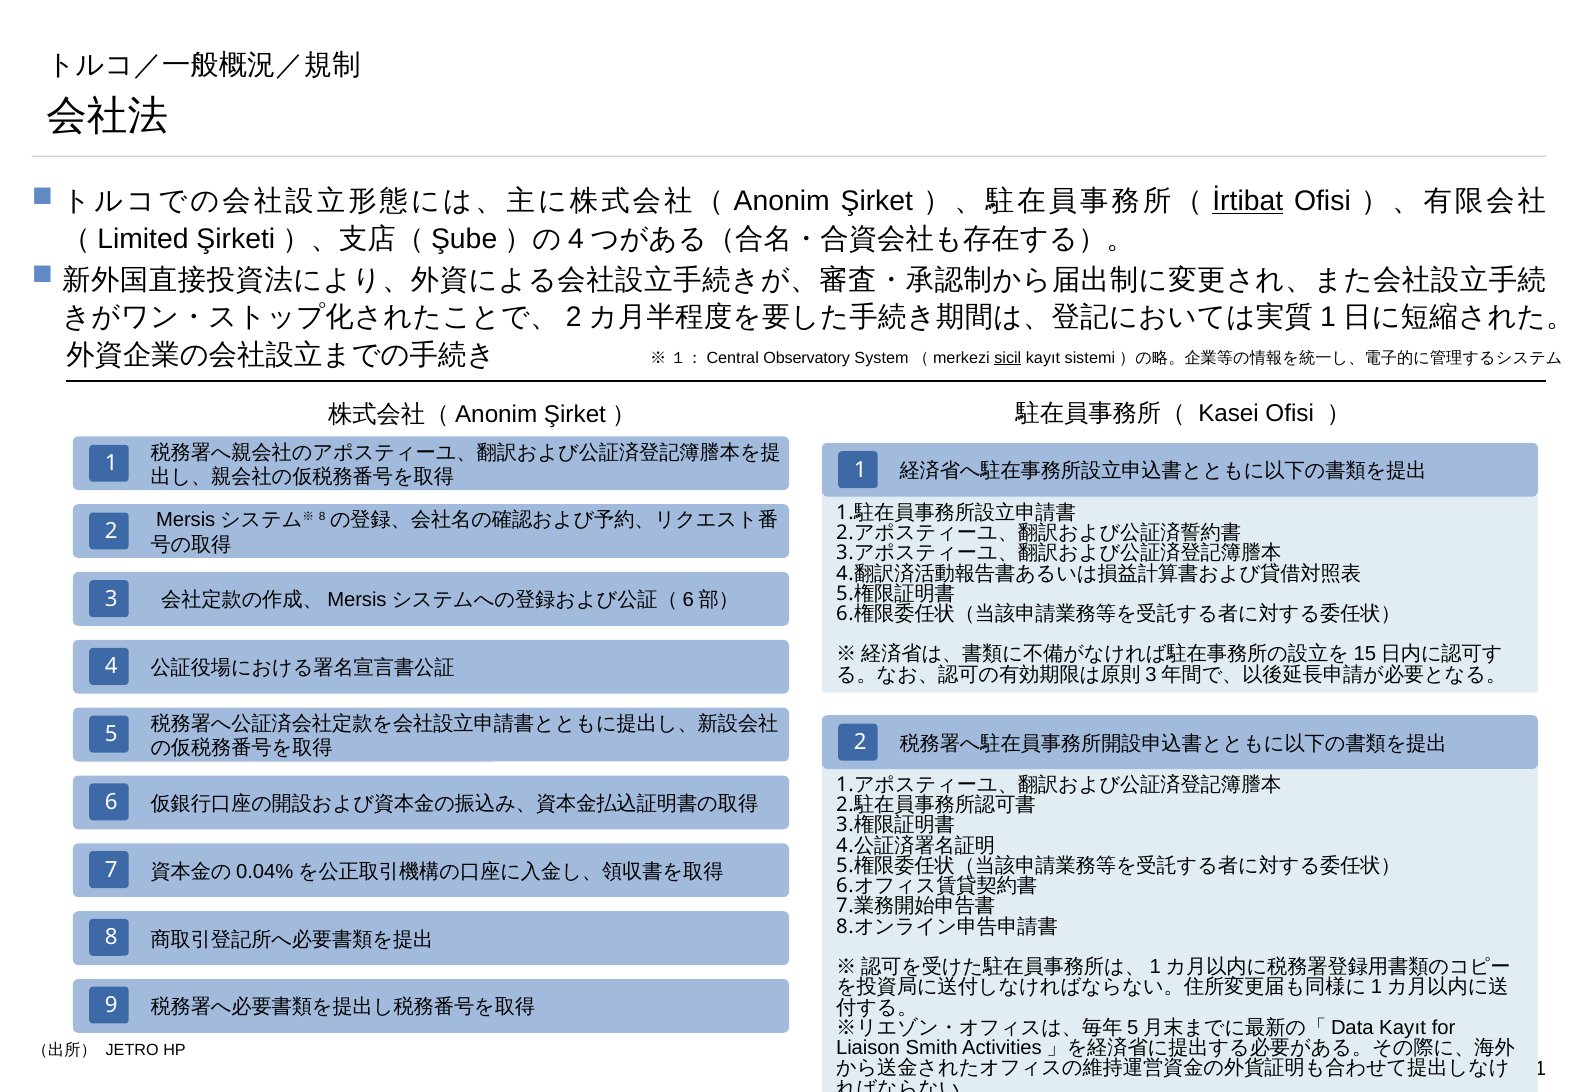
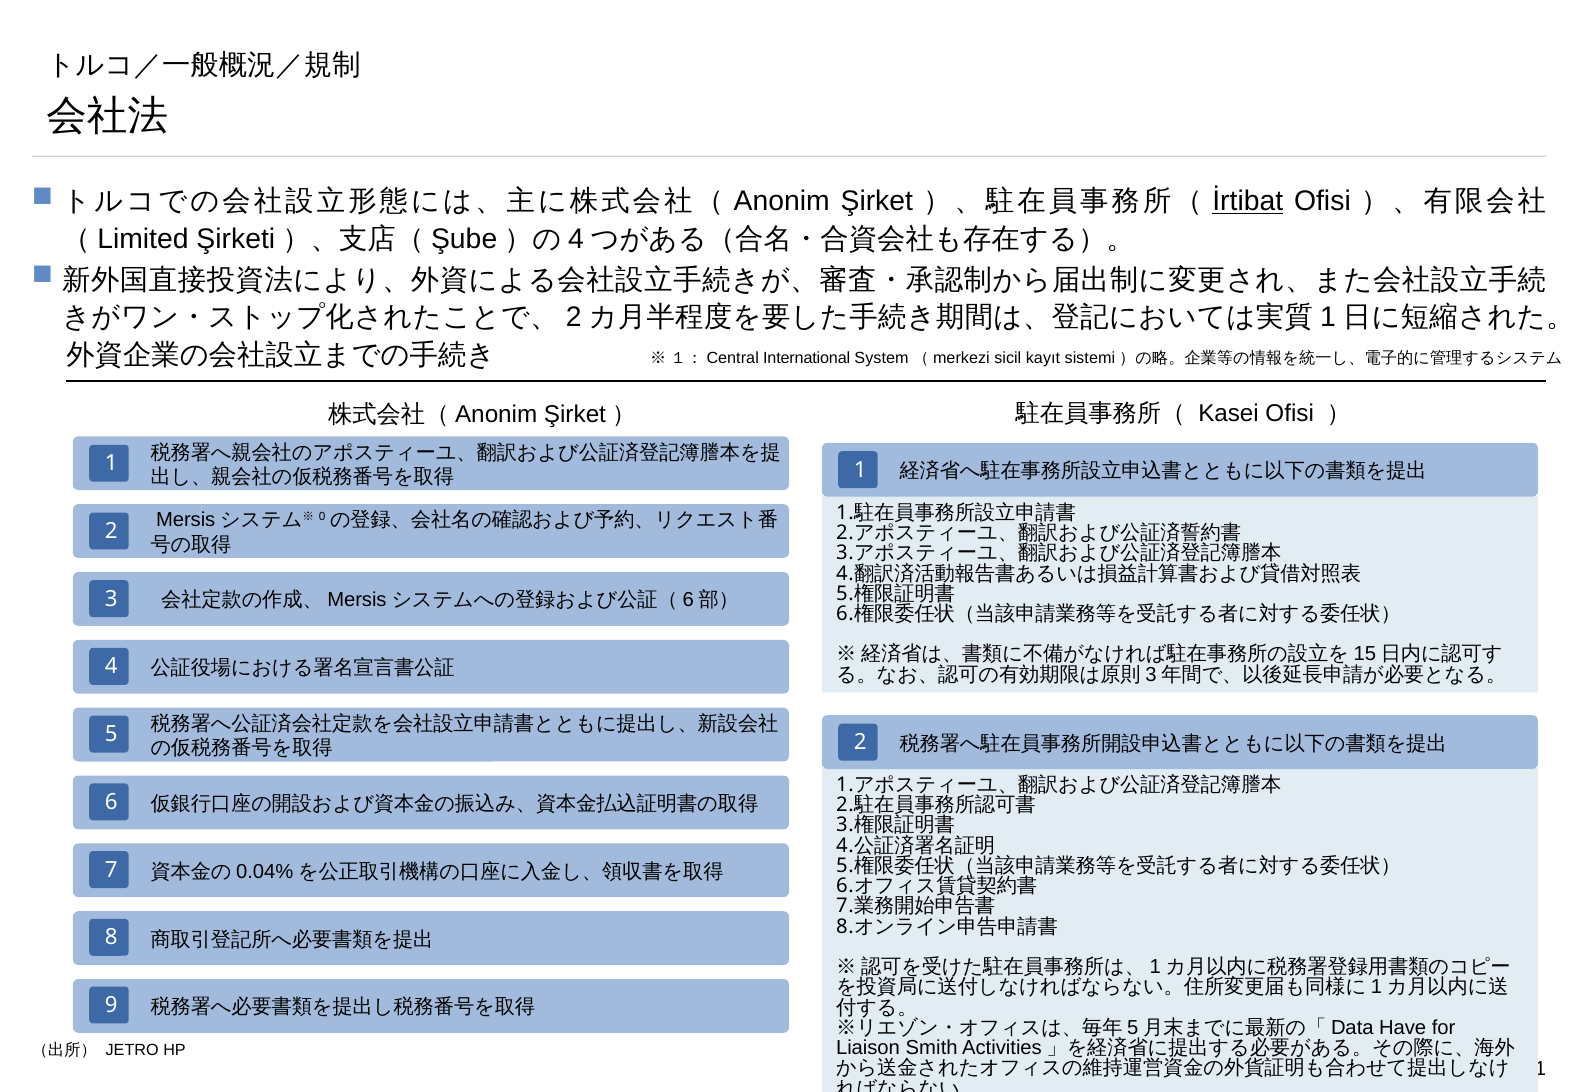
Observatory: Observatory -> International
sicil underline: present -> none
8 at (322, 517): 8 -> 0
Kayıt at (1403, 1028): Kayıt -> Have
